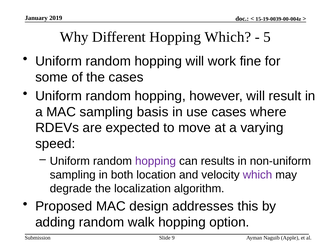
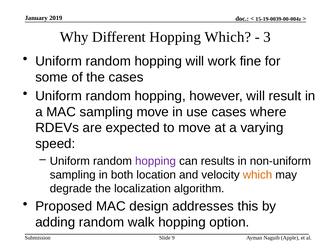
5: 5 -> 3
sampling basis: basis -> move
which at (258, 175) colour: purple -> orange
